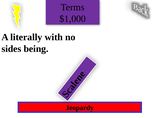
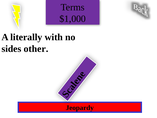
being: being -> other
